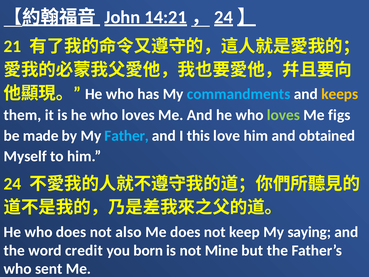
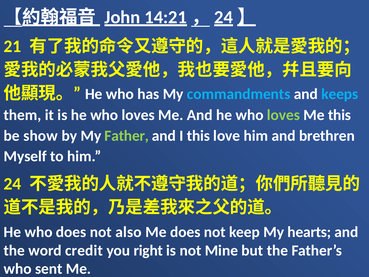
keeps colour: yellow -> light blue
Me figs: figs -> this
made: made -> show
Father colour: light blue -> light green
obtained: obtained -> brethren
saying: saying -> hearts
born: born -> right
